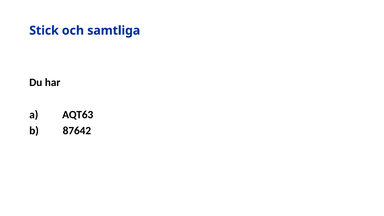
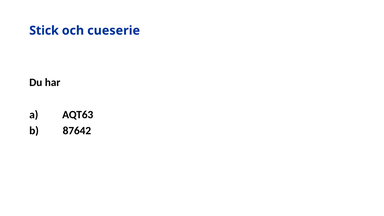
samtliga: samtliga -> cueserie
